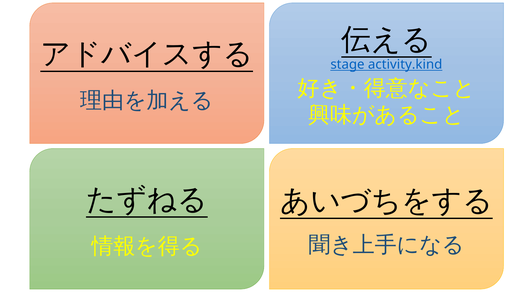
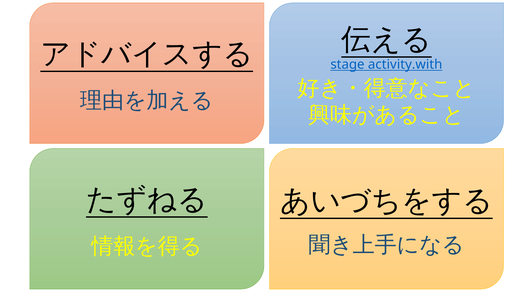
activity.kind: activity.kind -> activity.with
